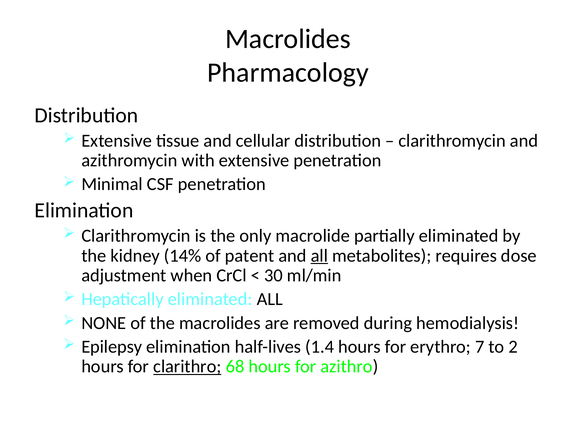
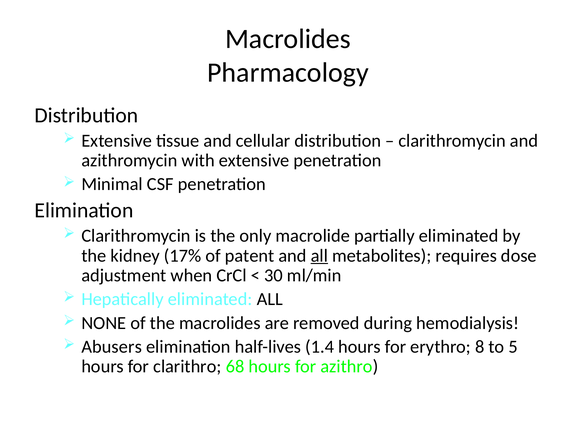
14%: 14% -> 17%
Epilepsy: Epilepsy -> Abusers
7: 7 -> 8
2: 2 -> 5
clarithro underline: present -> none
